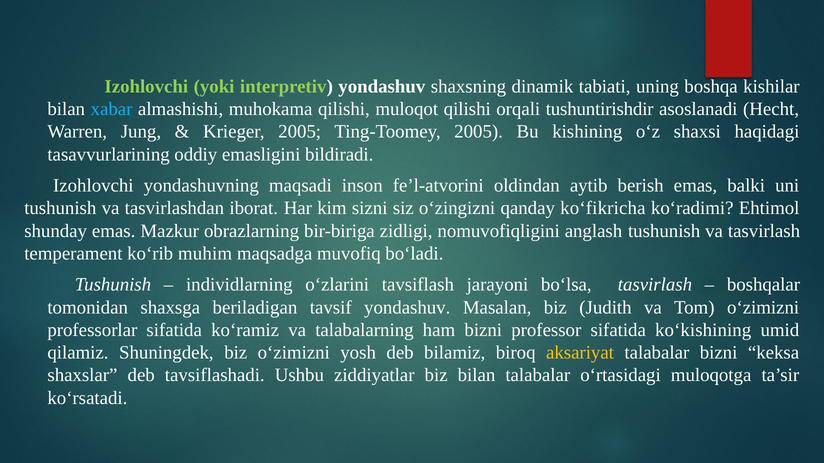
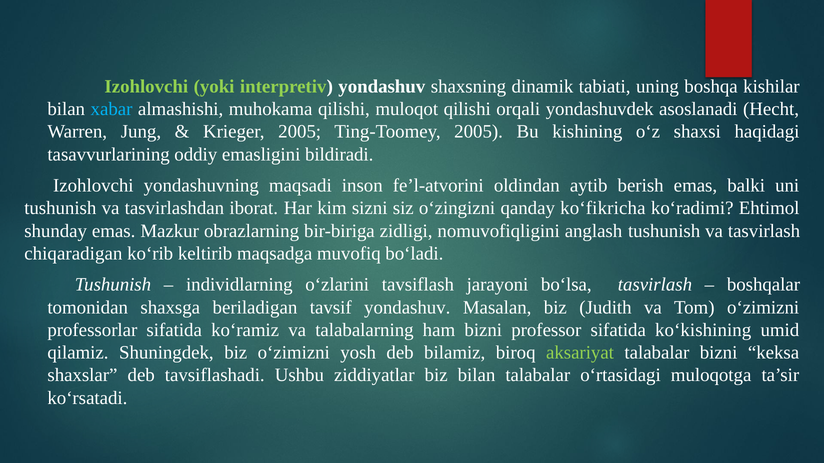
tushuntirishdir: tushuntirishdir -> yondashuvdek
temperament: temperament -> chiqaradigan
muhim: muhim -> keltirib
aksariyat colour: yellow -> light green
